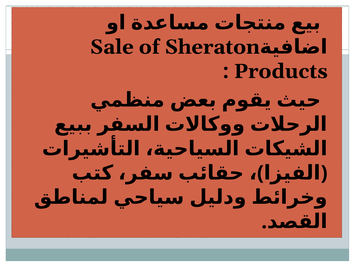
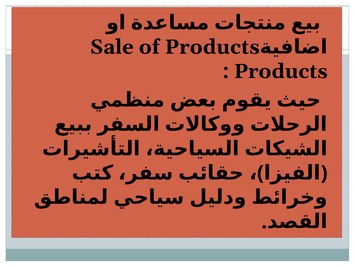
of Sheraton: Sheraton -> Products
